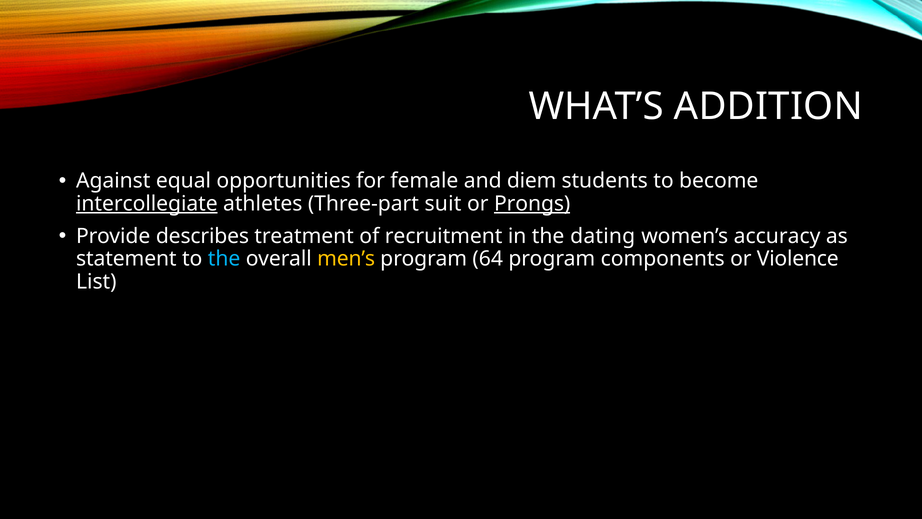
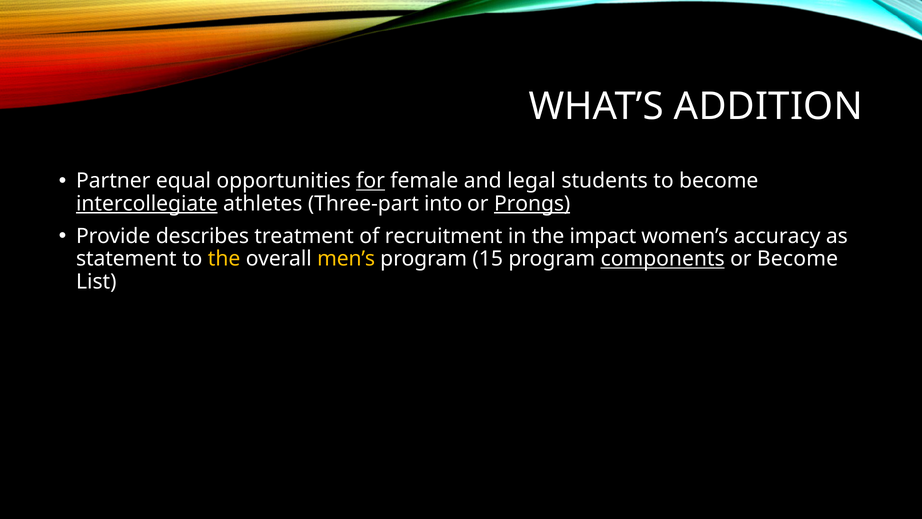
Against: Against -> Partner
for underline: none -> present
diem: diem -> legal
suit: suit -> into
dating: dating -> impact
the at (224, 259) colour: light blue -> yellow
64: 64 -> 15
components underline: none -> present
or Violence: Violence -> Become
